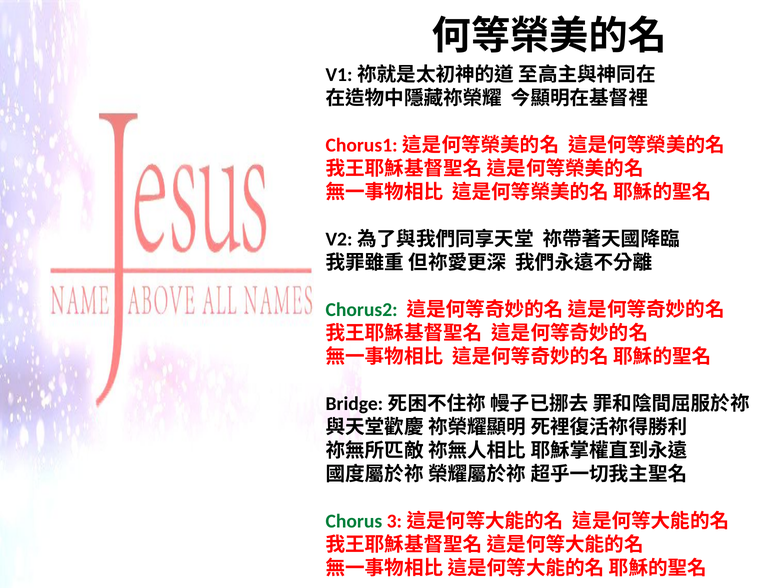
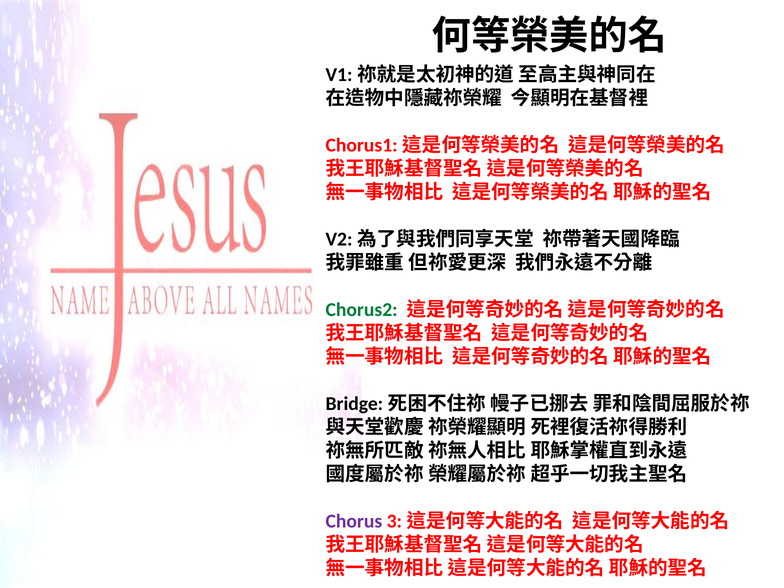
Chorus colour: green -> purple
